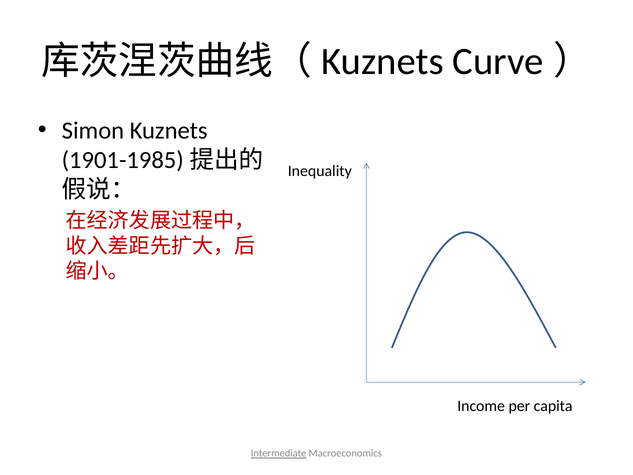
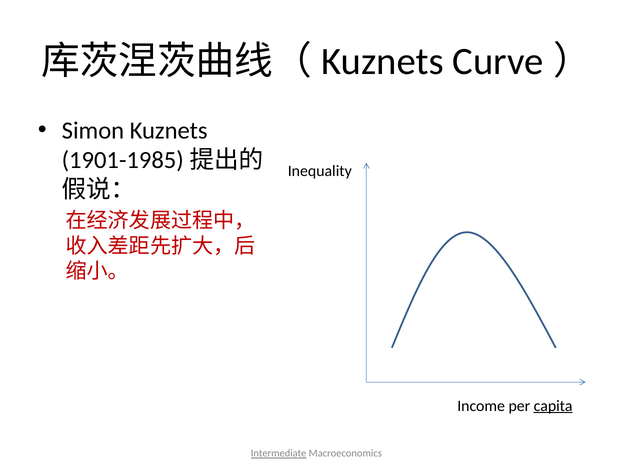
capita underline: none -> present
